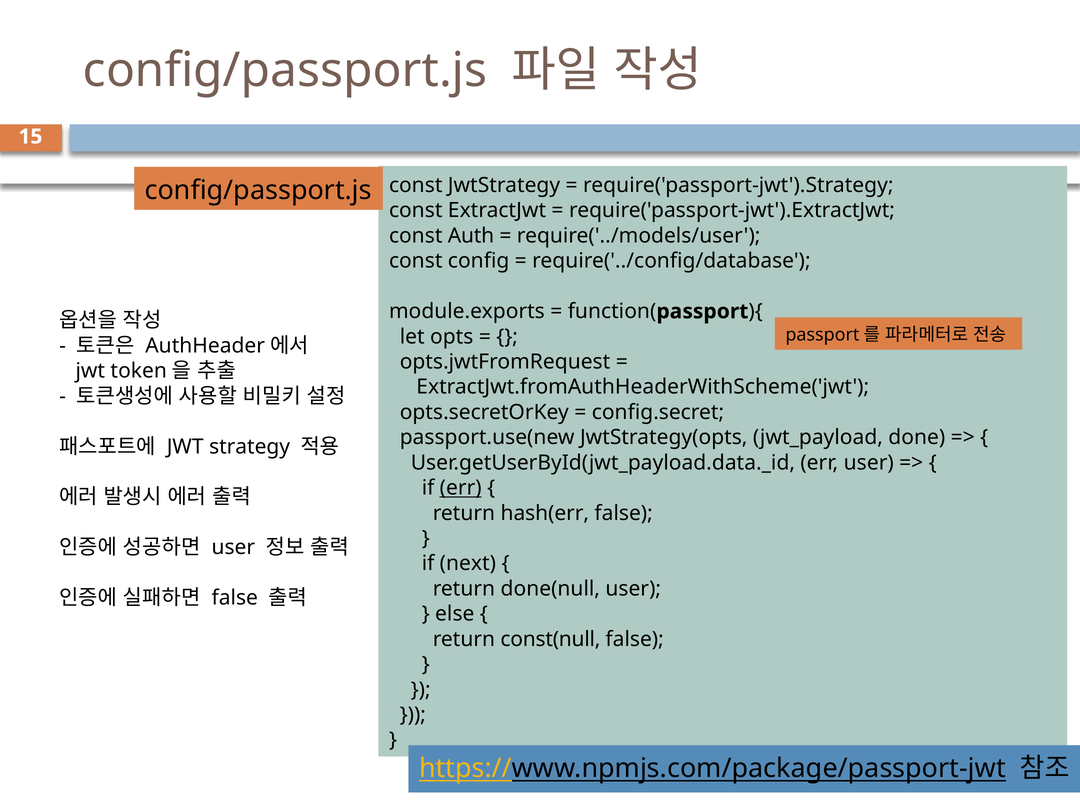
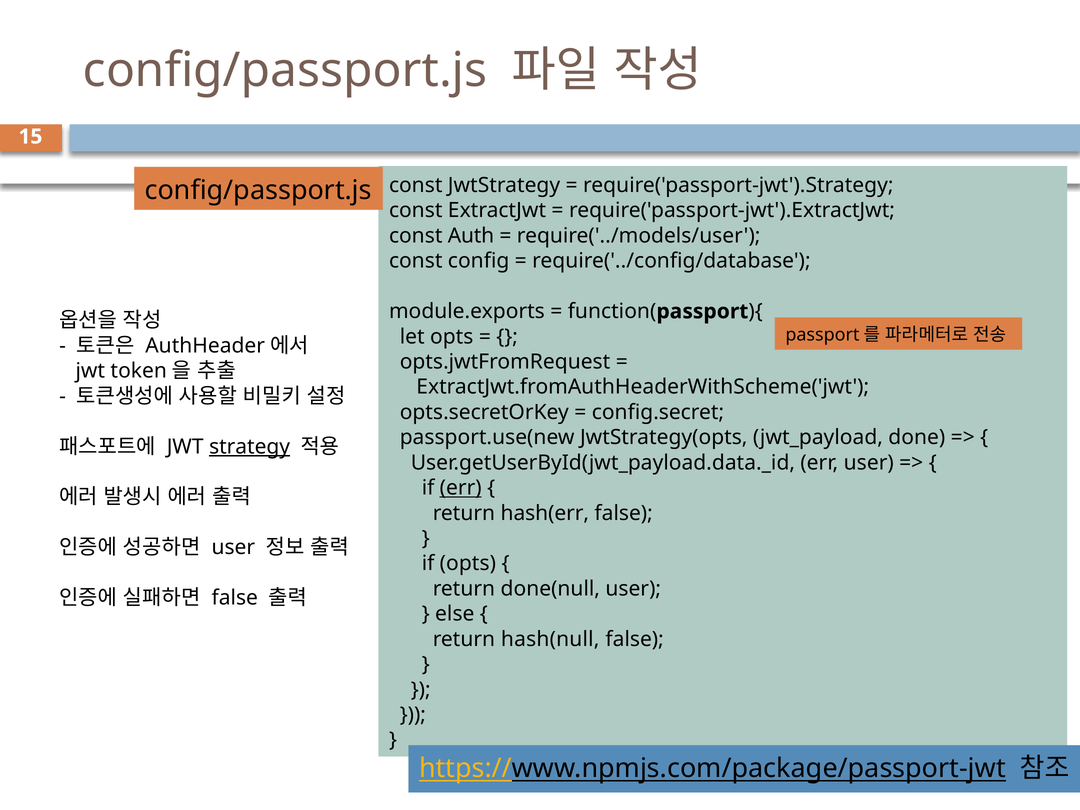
strategy underline: none -> present
if next: next -> opts
const(null: const(null -> hash(null
